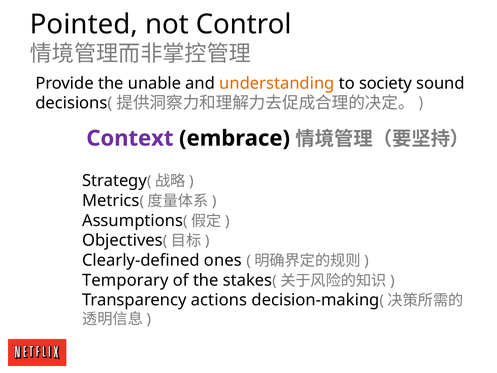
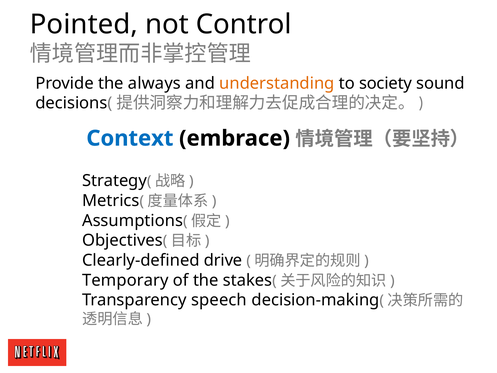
unable: unable -> always
Context colour: purple -> blue
ones: ones -> drive
actions: actions -> speech
